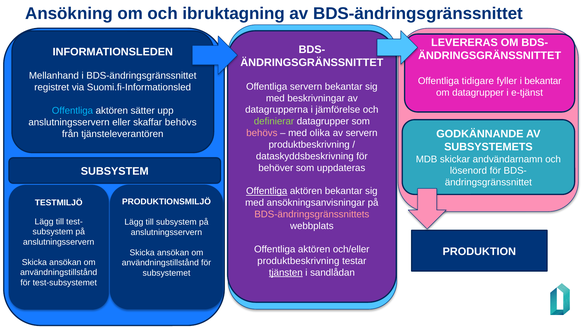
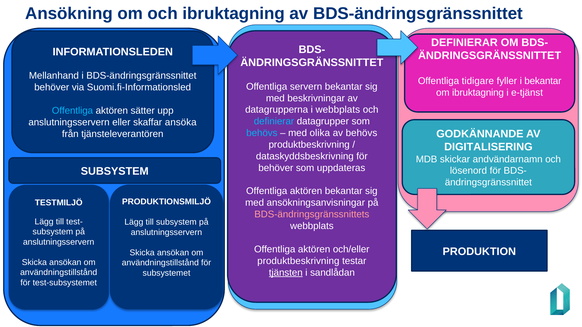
LEVERERAS at (464, 43): LEVERERAS -> DEFINIERAR
registret at (52, 87): registret -> behöver
om datagrupper: datagrupper -> ibruktagning
i jämförelse: jämförelse -> webbplats
definierar at (274, 122) colour: light green -> light blue
skaffar behövs: behövs -> ansöka
behövs at (262, 133) colour: pink -> light blue
av servern: servern -> behövs
SUBSYSTEMETS: SUBSYSTEMETS -> DIGITALISERING
Offentliga at (267, 191) underline: present -> none
